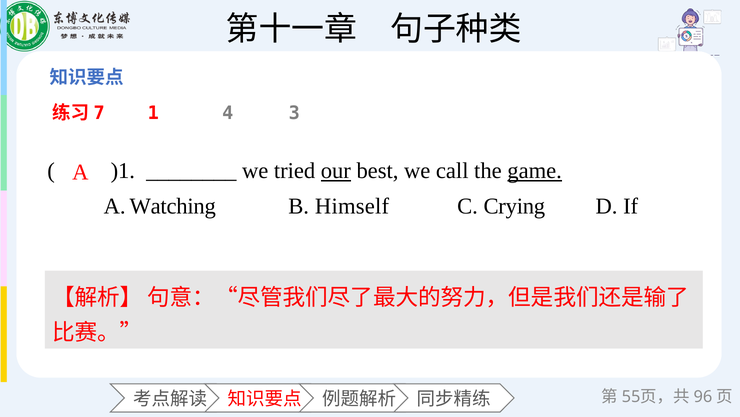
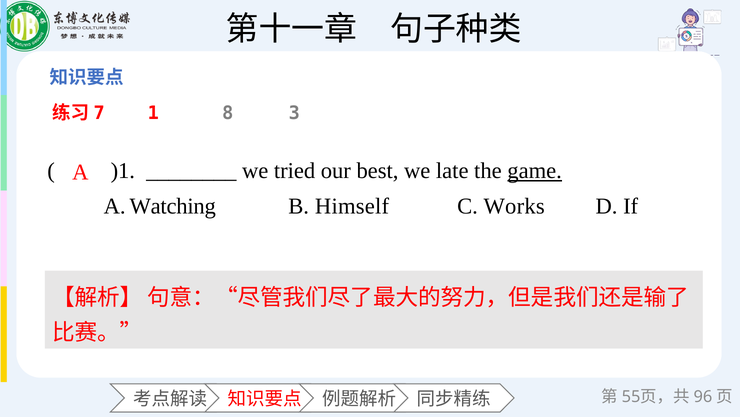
4: 4 -> 8
our underline: present -> none
call: call -> late
Crying: Crying -> Works
